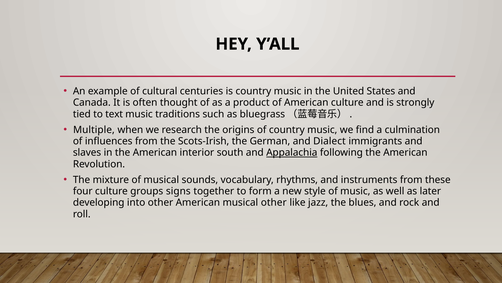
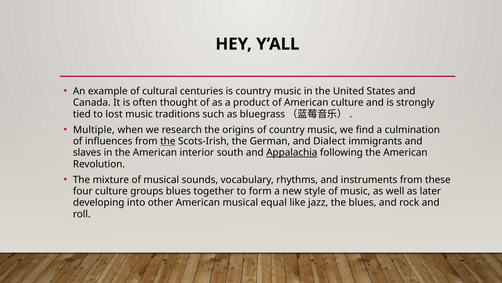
text: text -> lost
the at (168, 141) underline: none -> present
groups signs: signs -> blues
musical other: other -> equal
